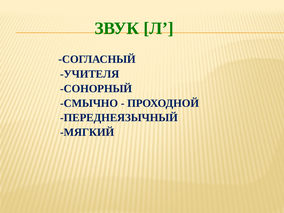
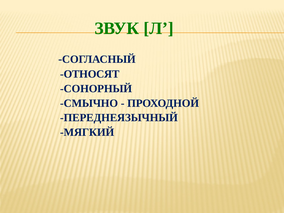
УЧИТЕЛЯ: УЧИТЕЛЯ -> ОТНОСЯТ
